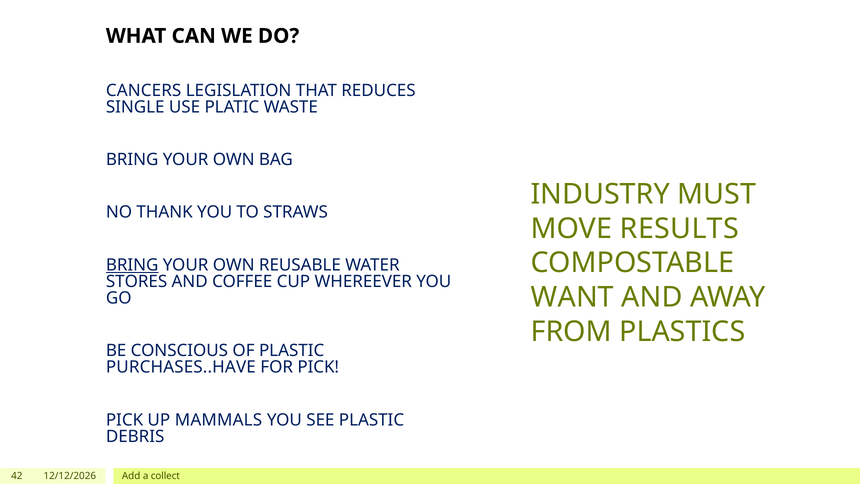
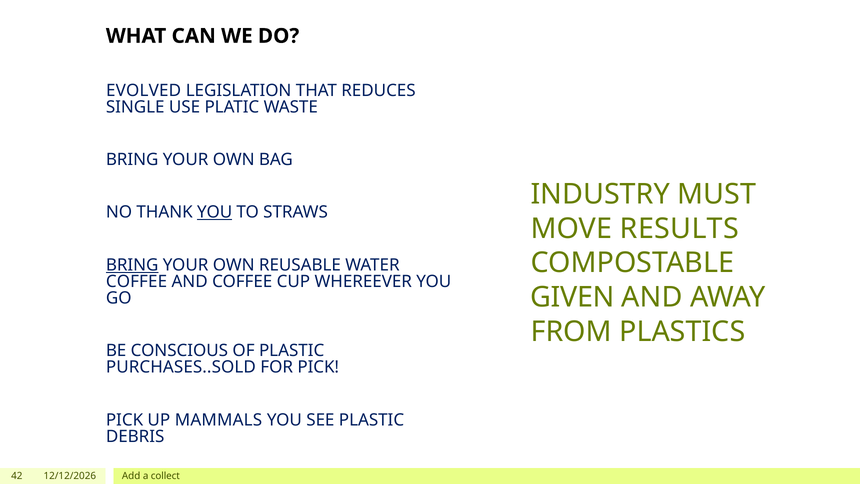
CANCERS: CANCERS -> EVOLVED
YOU at (215, 212) underline: none -> present
STORES at (137, 281): STORES -> COFFEE
WANT: WANT -> GIVEN
PURCHASES..HAVE: PURCHASES..HAVE -> PURCHASES..SOLD
